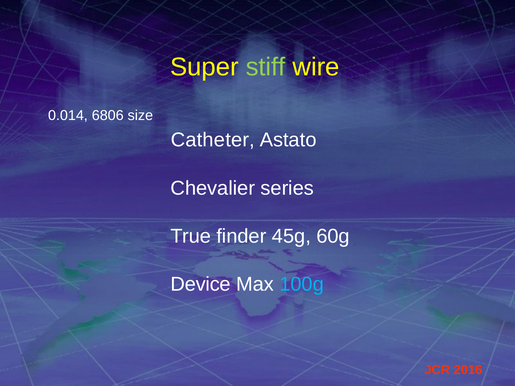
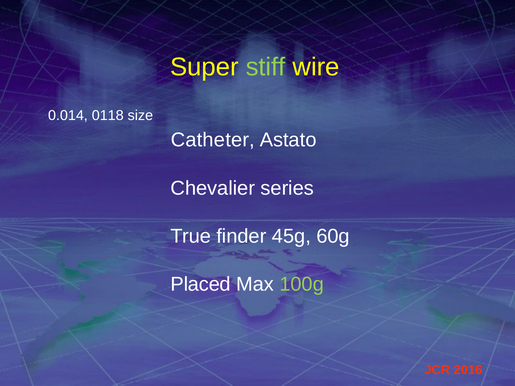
6806: 6806 -> 0118
Device: Device -> Placed
100g colour: light blue -> light green
